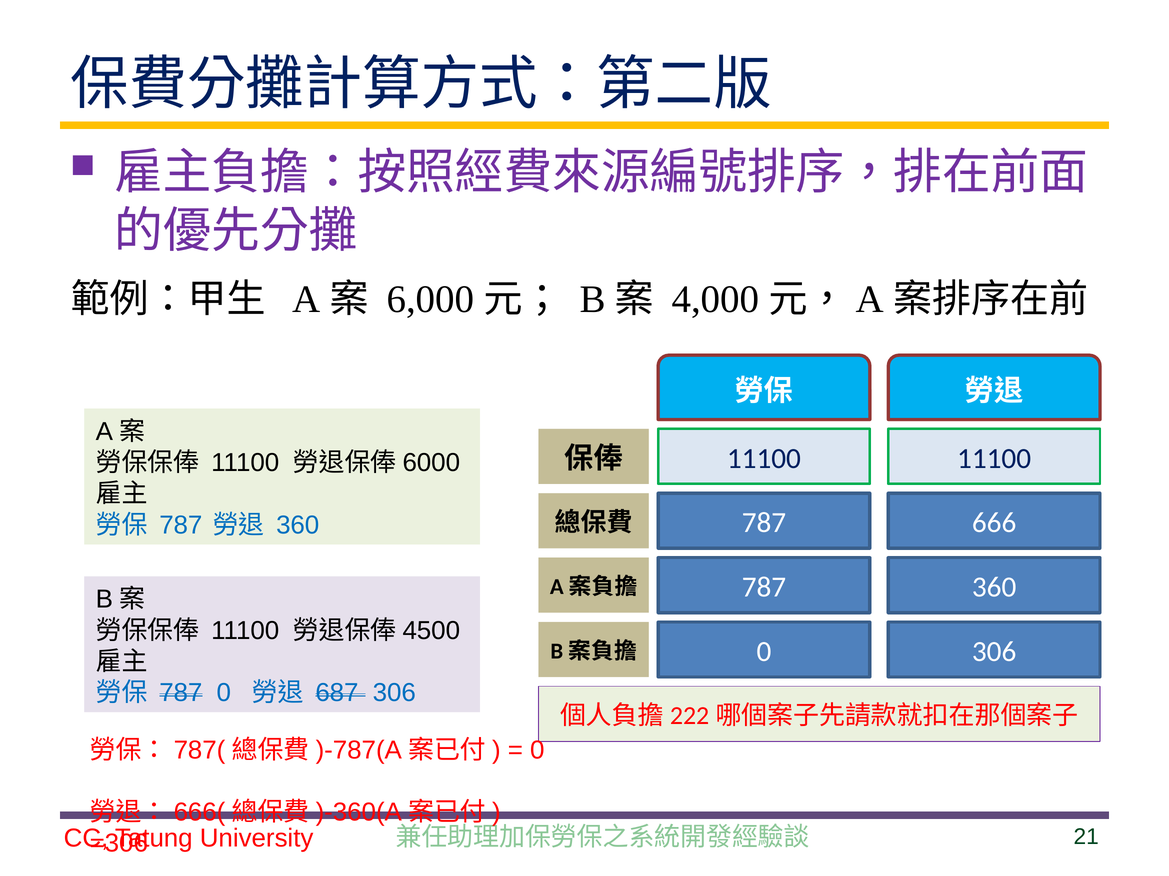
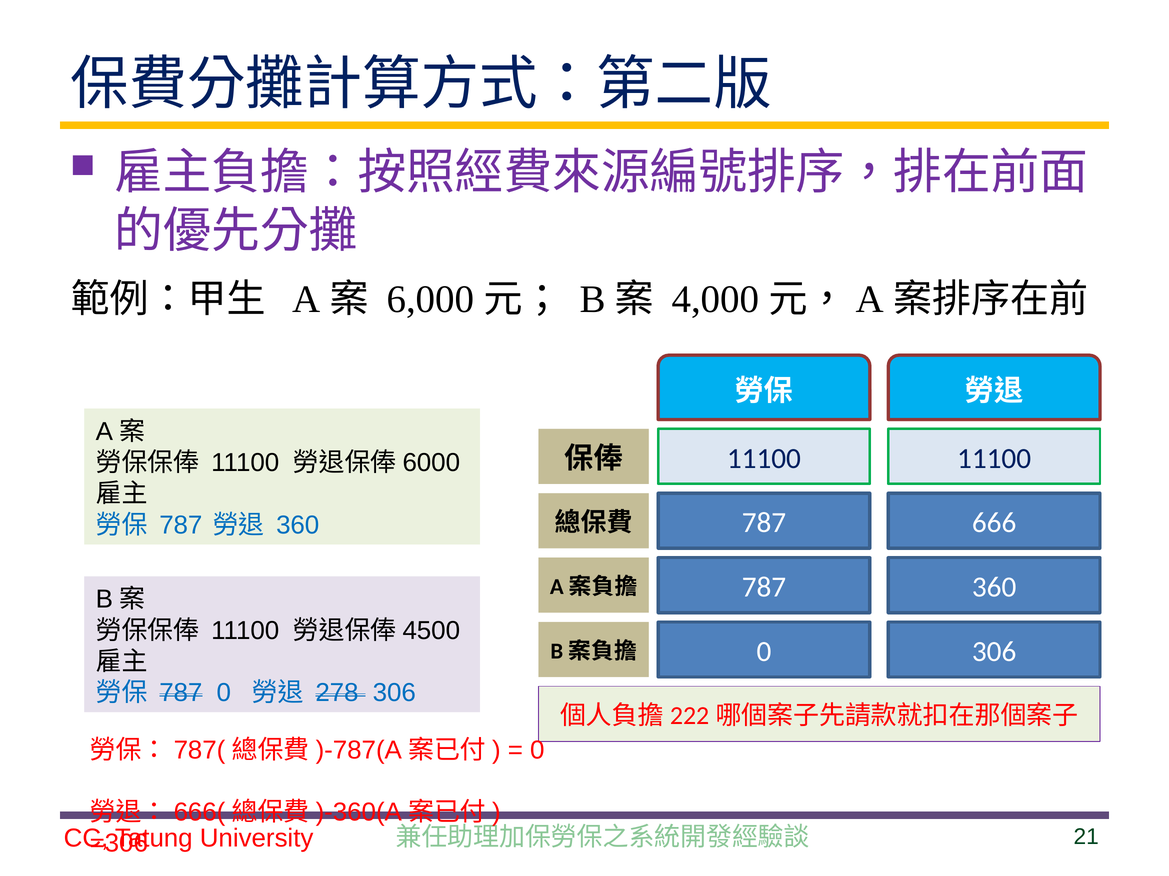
687: 687 -> 278
